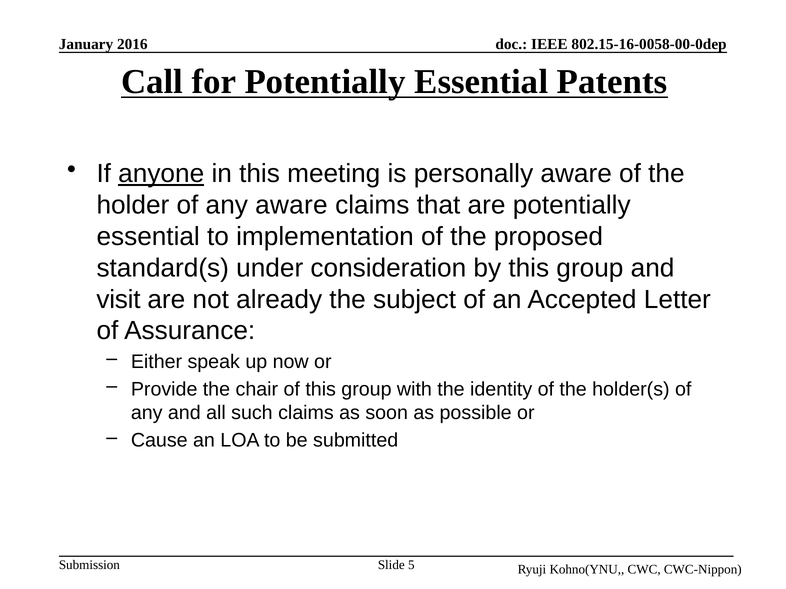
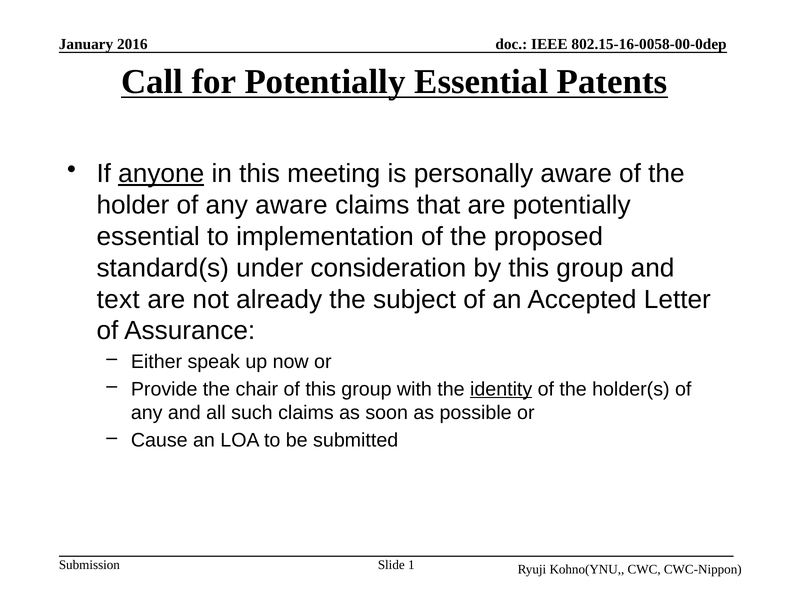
visit: visit -> text
identity underline: none -> present
5: 5 -> 1
